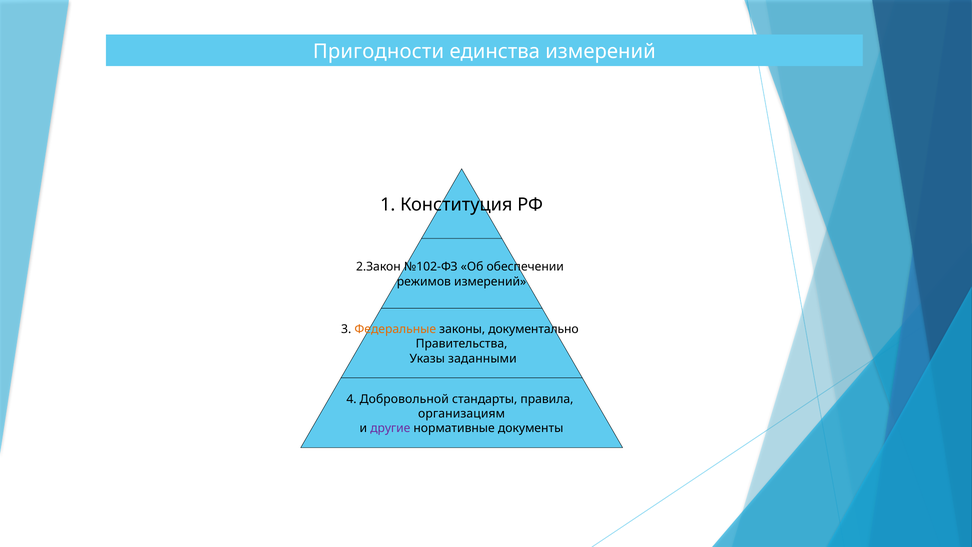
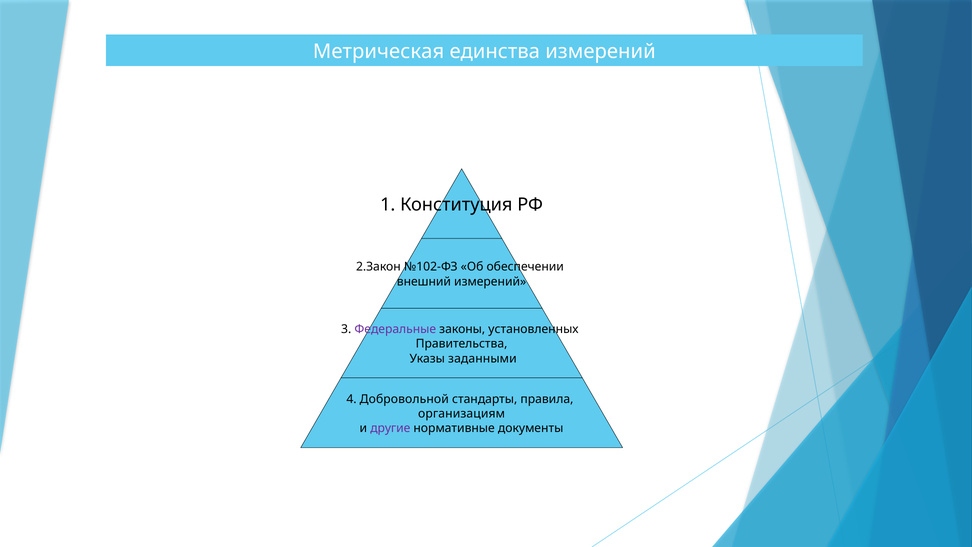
Пригодности: Пригодности -> Метрическая
режимов: режимов -> внешний
Федеральные colour: orange -> purple
документально: документально -> установленных
